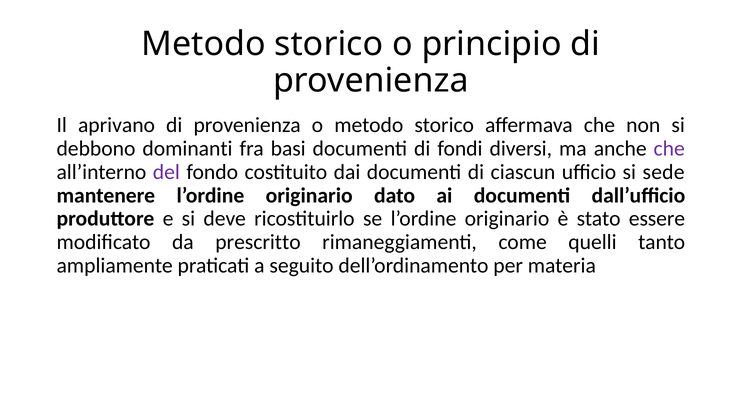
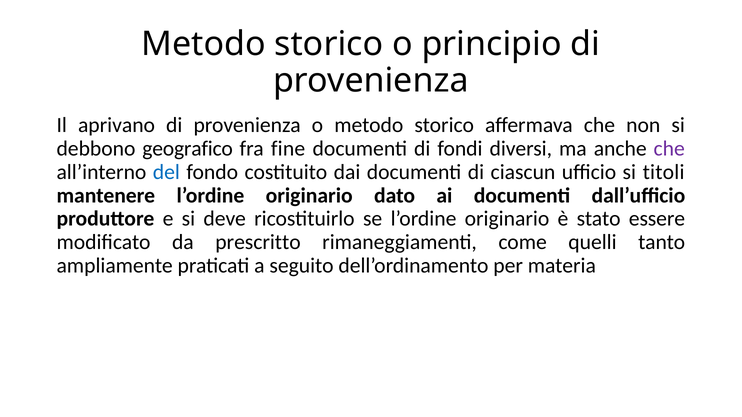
dominanti: dominanti -> geografico
basi: basi -> fine
del colour: purple -> blue
sede: sede -> titoli
